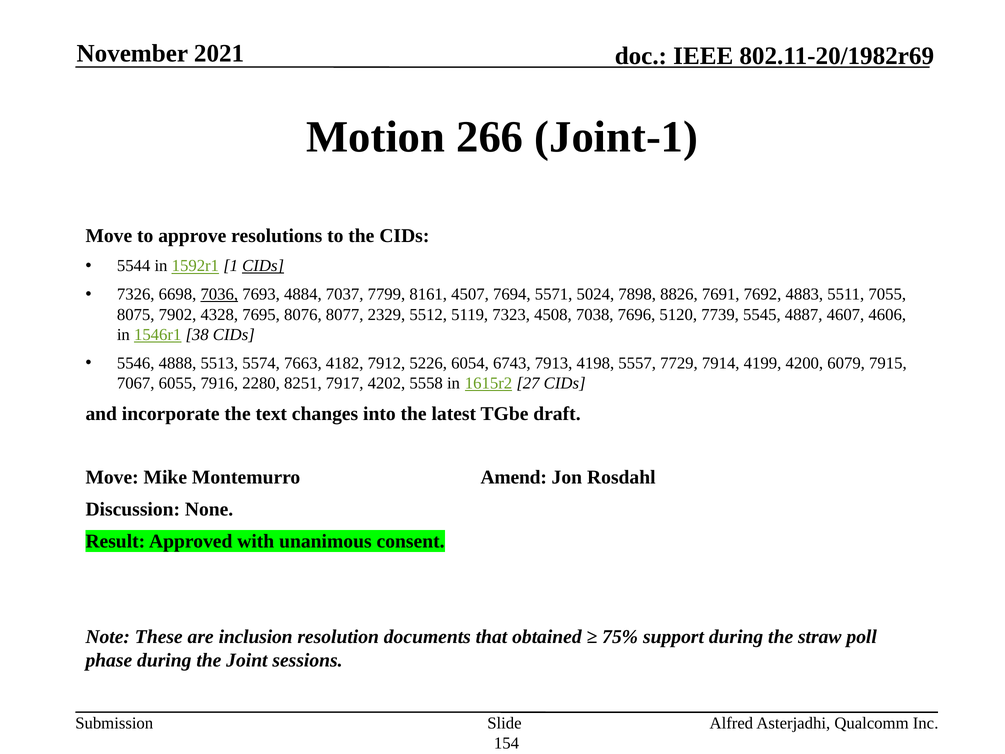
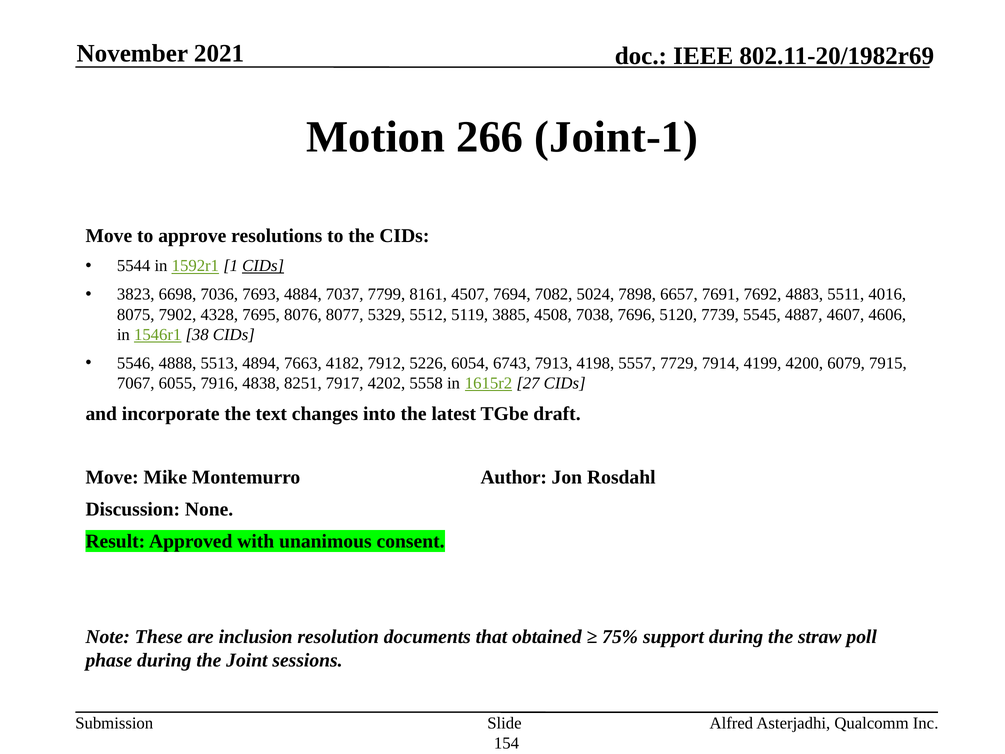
7326: 7326 -> 3823
7036 underline: present -> none
5571: 5571 -> 7082
8826: 8826 -> 6657
7055: 7055 -> 4016
2329: 2329 -> 5329
7323: 7323 -> 3885
5574: 5574 -> 4894
2280: 2280 -> 4838
Amend: Amend -> Author
